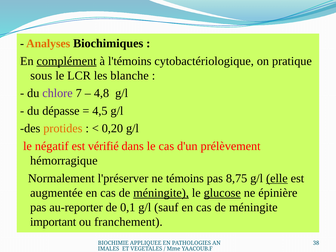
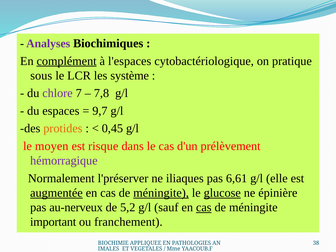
Analyses colour: orange -> purple
l'témoins: l'témoins -> l'espaces
blanche: blanche -> système
4,8: 4,8 -> 7,8
dépasse: dépasse -> espaces
4,5: 4,5 -> 9,7
0,20: 0,20 -> 0,45
négatif: négatif -> moyen
vérifié: vérifié -> risque
hémorragique colour: black -> purple
témoins: témoins -> iliaques
8,75: 8,75 -> 6,61
elle underline: present -> none
augmentée underline: none -> present
au-reporter: au-reporter -> au-nerveux
0,1: 0,1 -> 5,2
cas at (204, 207) underline: none -> present
